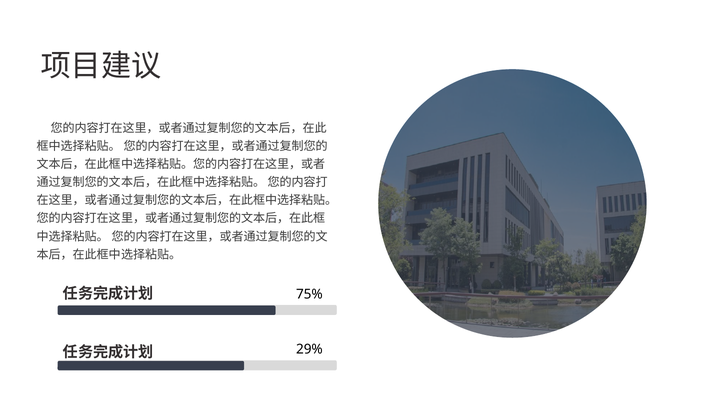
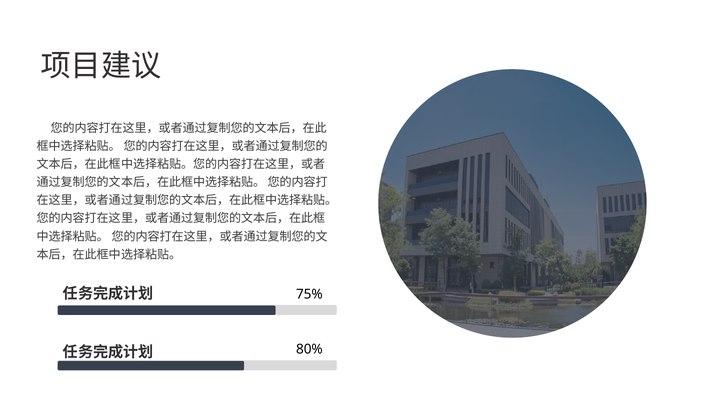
29%: 29% -> 80%
